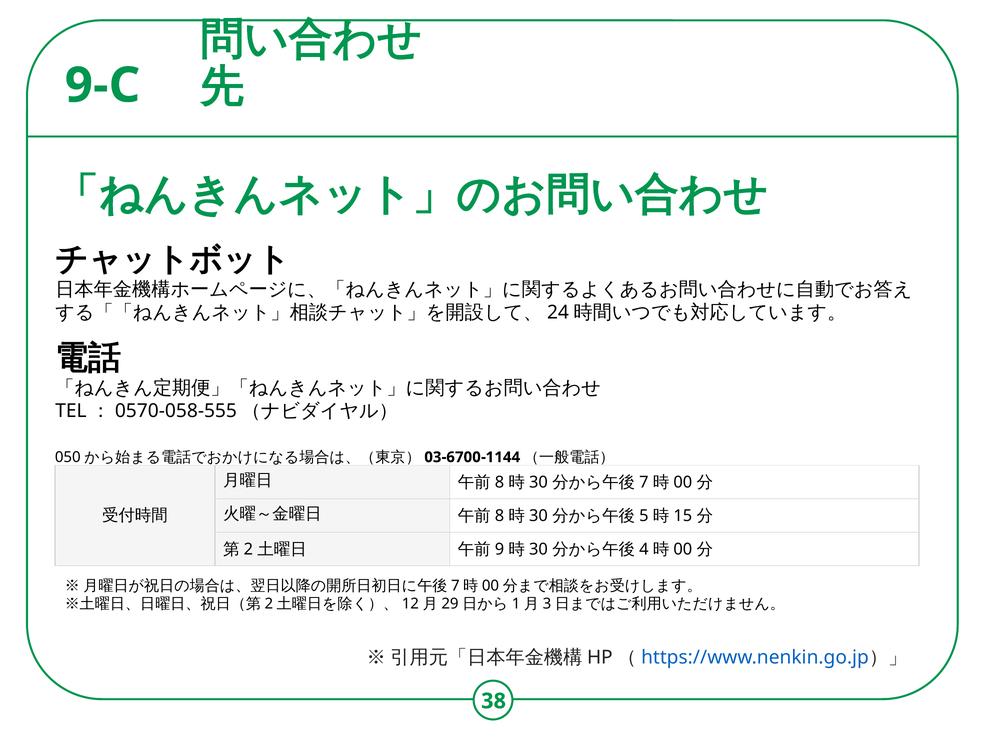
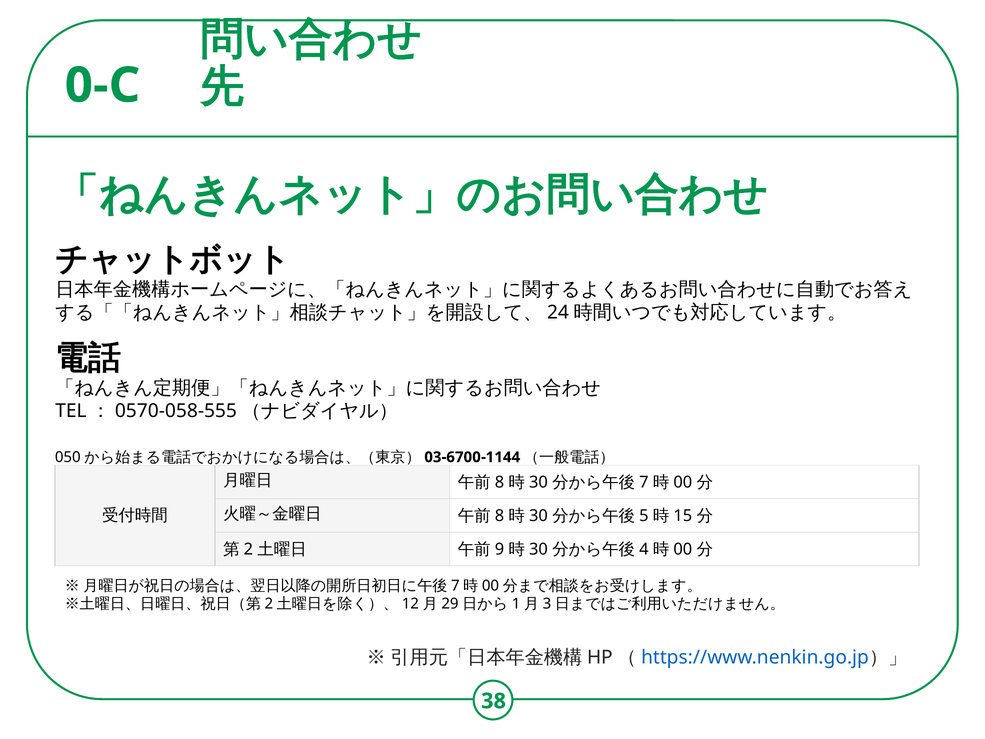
9-C: 9-C -> 0-C
